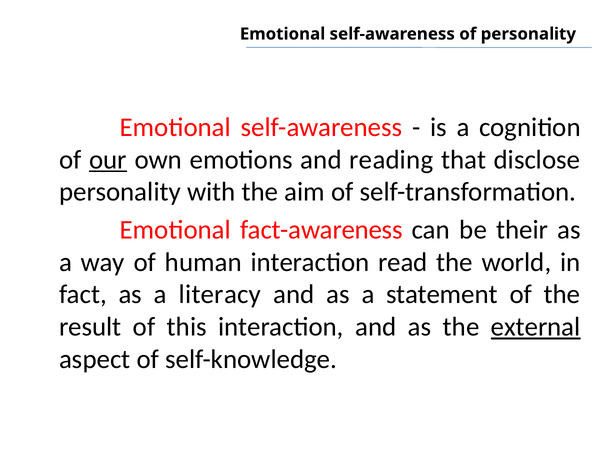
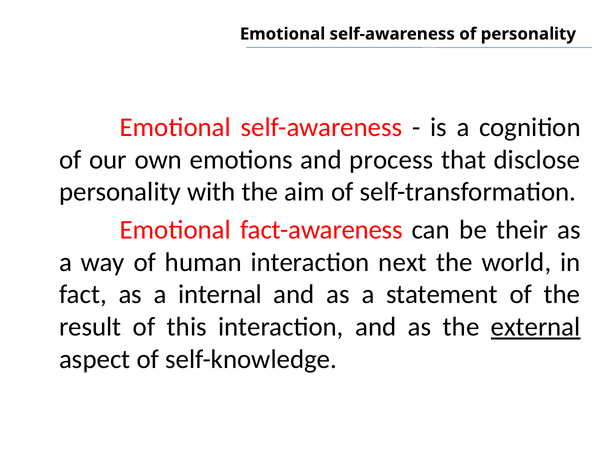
our underline: present -> none
reading: reading -> process
read: read -> next
literacy: literacy -> internal
